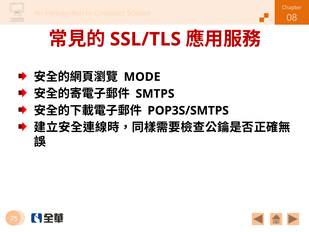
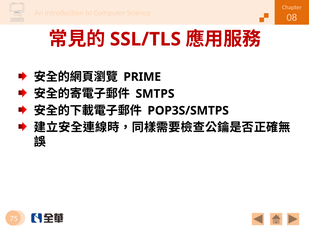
MODE: MODE -> PRIME
